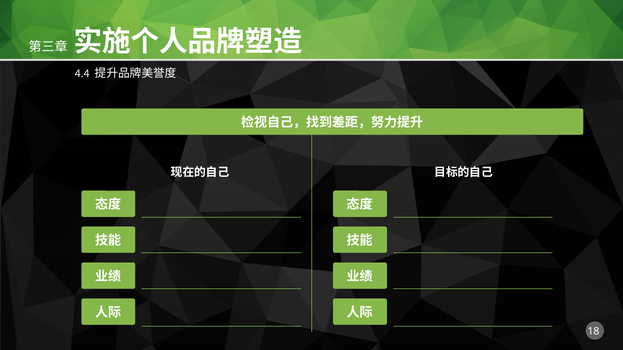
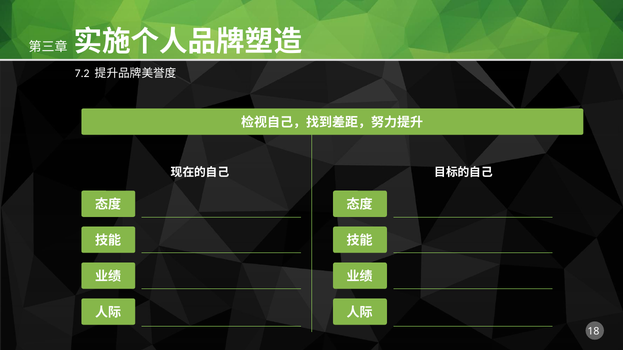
4.4: 4.4 -> 7.2
